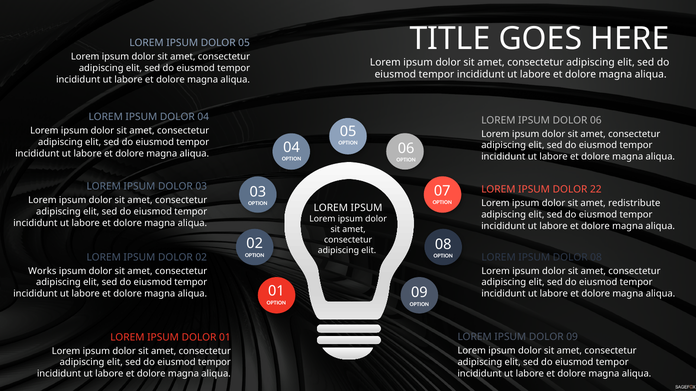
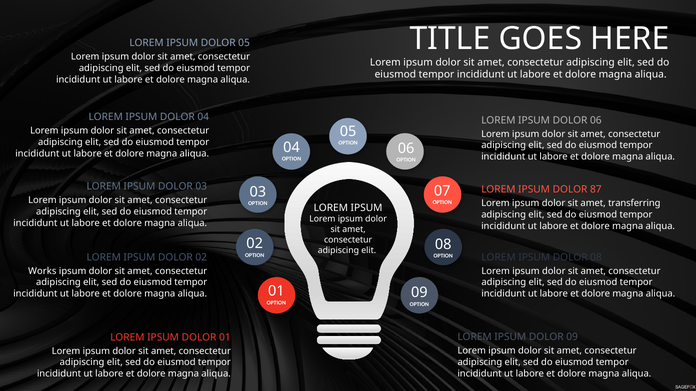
22: 22 -> 87
redistribute: redistribute -> transferring
